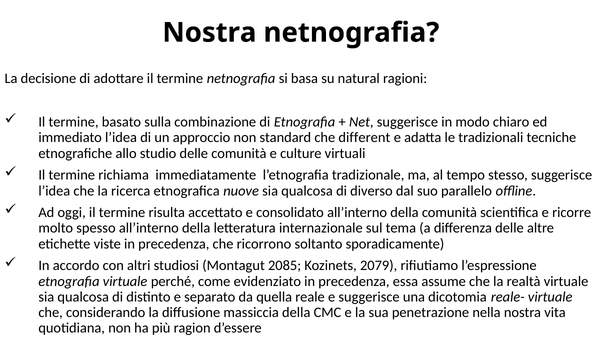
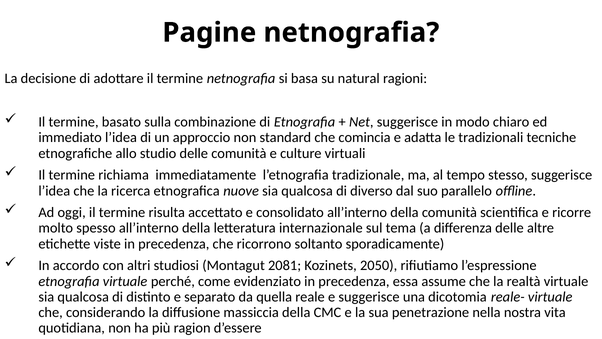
Nostra at (209, 33): Nostra -> Pagine
different: different -> comincia
2085: 2085 -> 2081
2079: 2079 -> 2050
